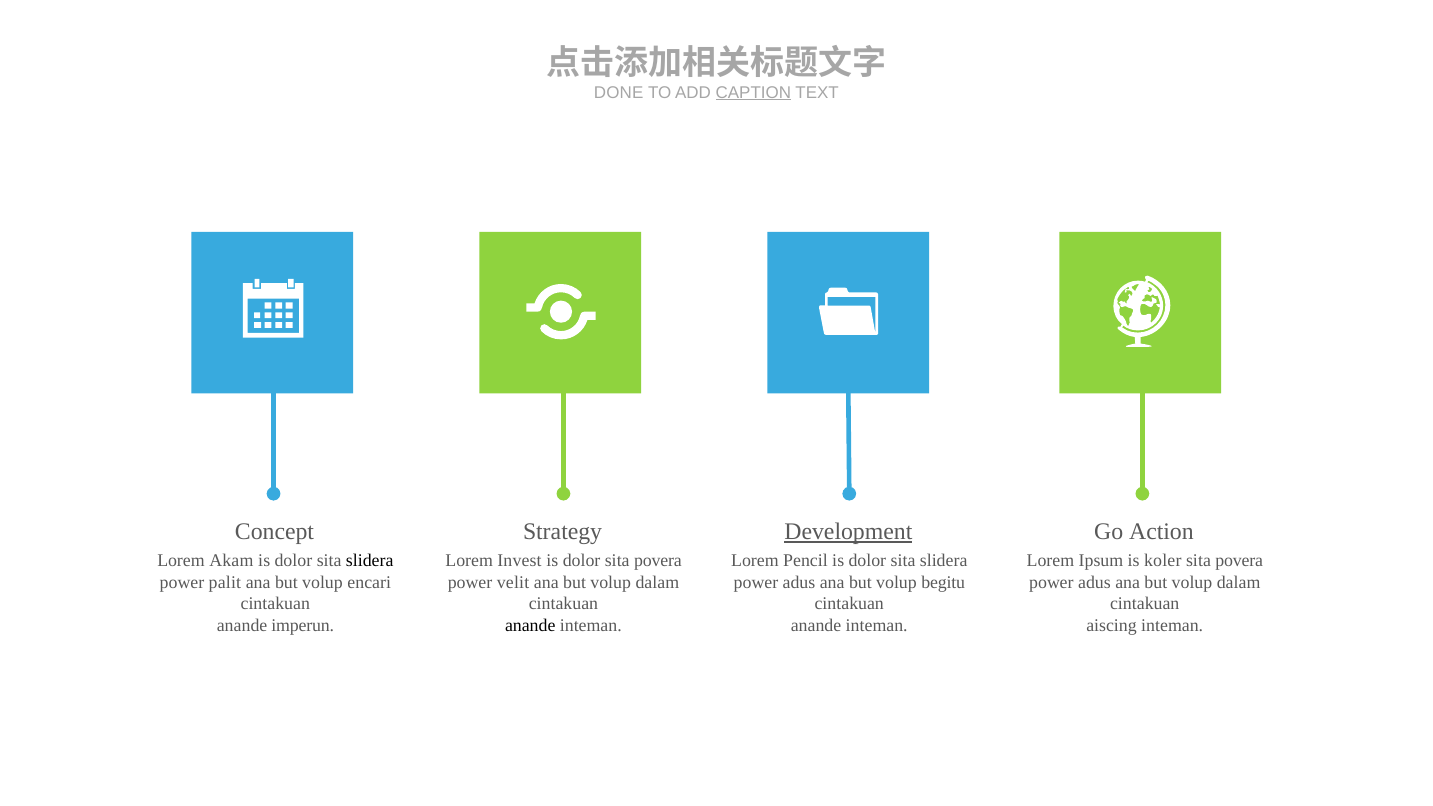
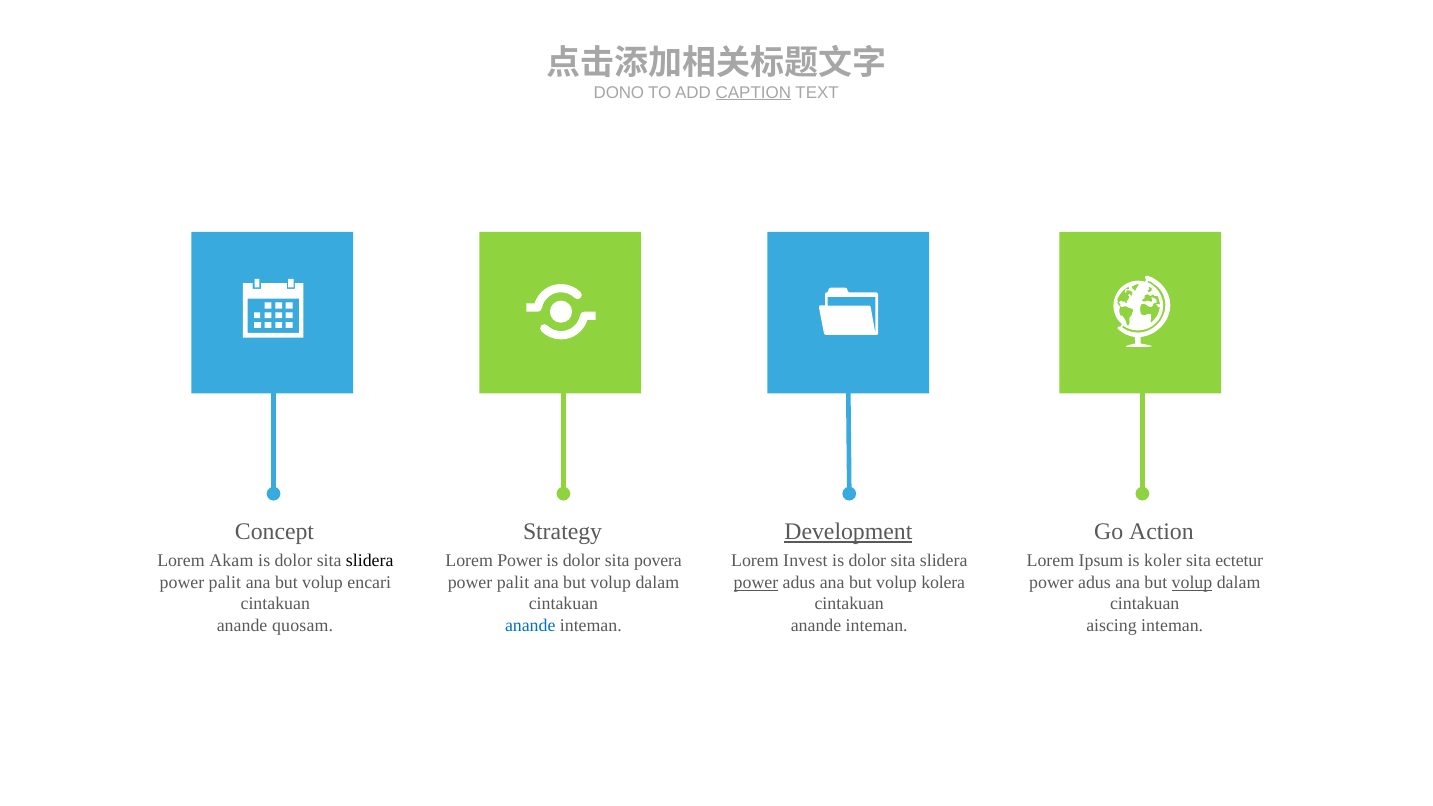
DONE: DONE -> DONO
Lorem Invest: Invest -> Power
Pencil: Pencil -> Invest
povera at (1239, 561): povera -> ectetur
velit at (513, 583): velit -> palit
power at (756, 583) underline: none -> present
begitu: begitu -> kolera
volup at (1192, 583) underline: none -> present
imperun: imperun -> quosam
anande at (530, 625) colour: black -> blue
